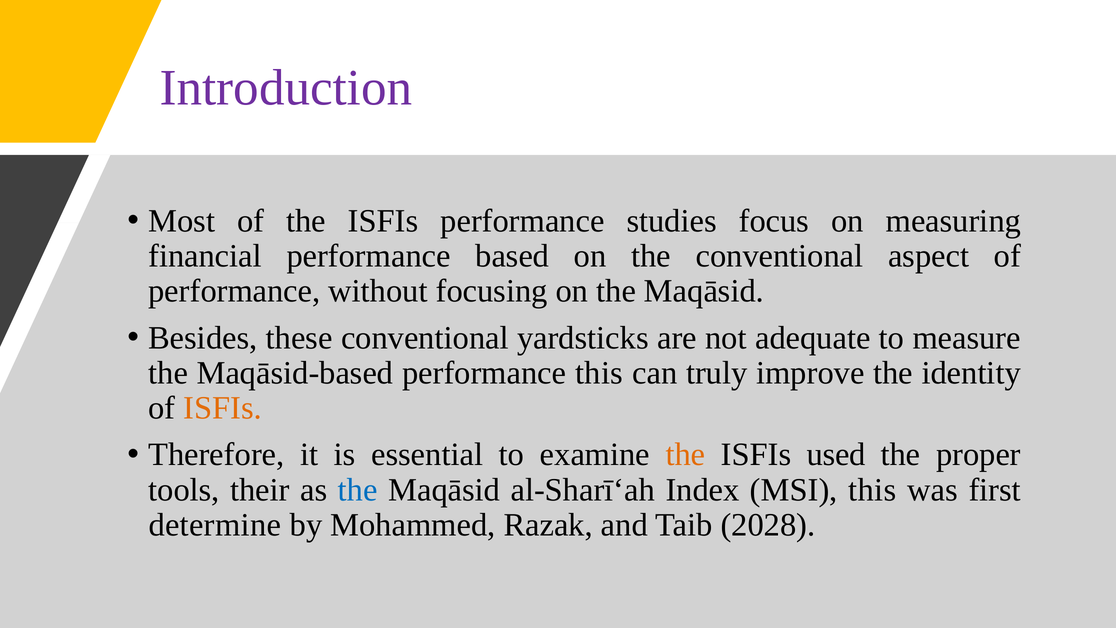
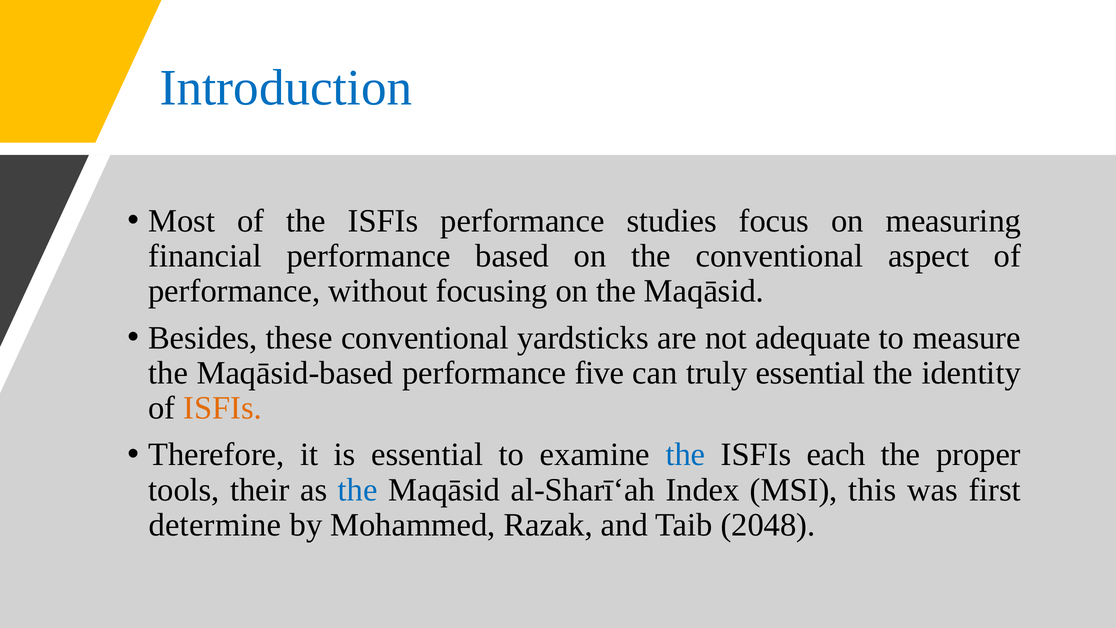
Introduction colour: purple -> blue
performance this: this -> five
truly improve: improve -> essential
the at (685, 455) colour: orange -> blue
used: used -> each
2028: 2028 -> 2048
